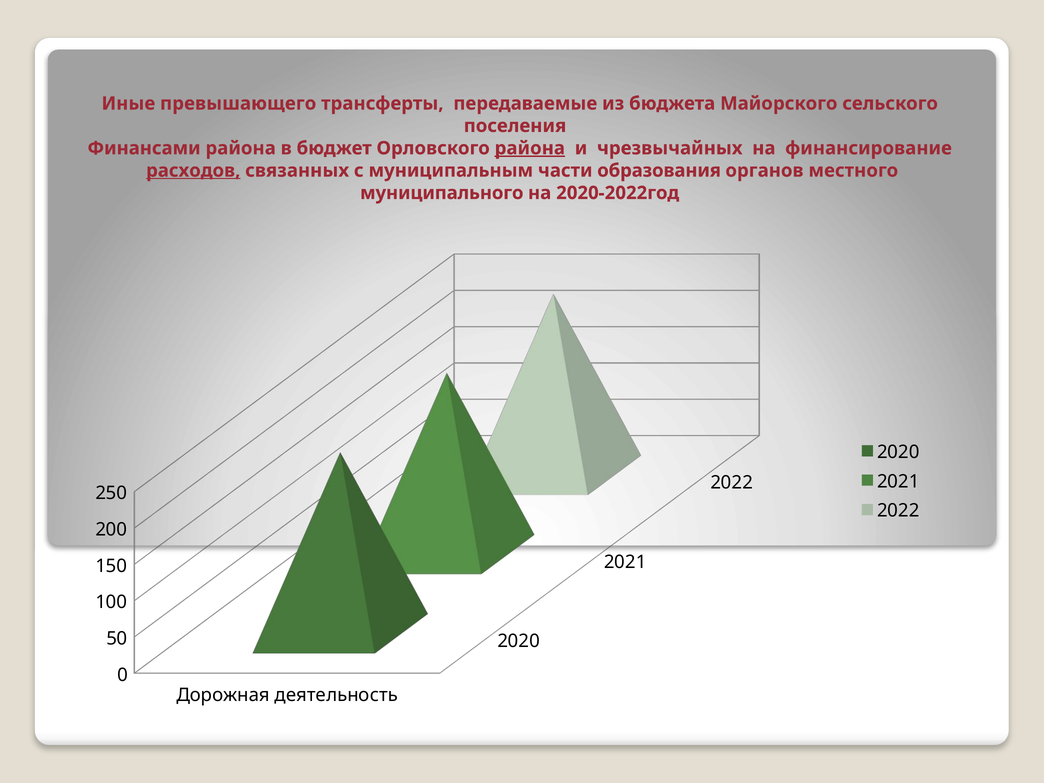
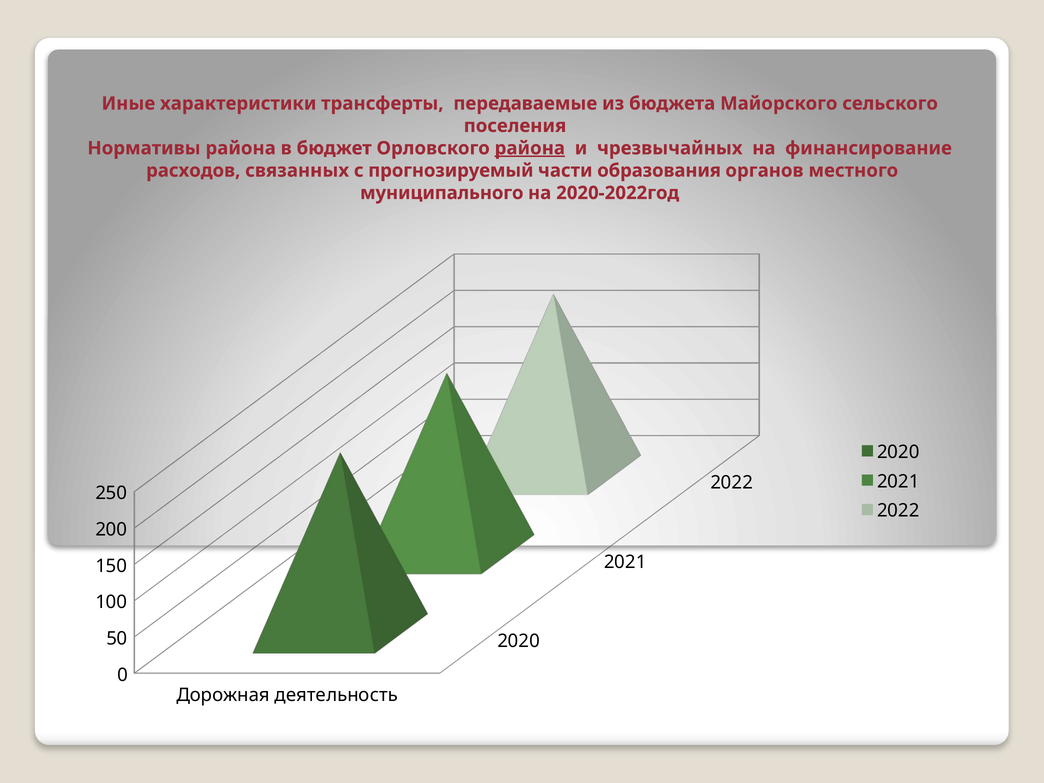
превышающего: превышающего -> характеристики
Финансами: Финансами -> Нормативы
расходов underline: present -> none
муниципальным: муниципальным -> прогнозируемый
